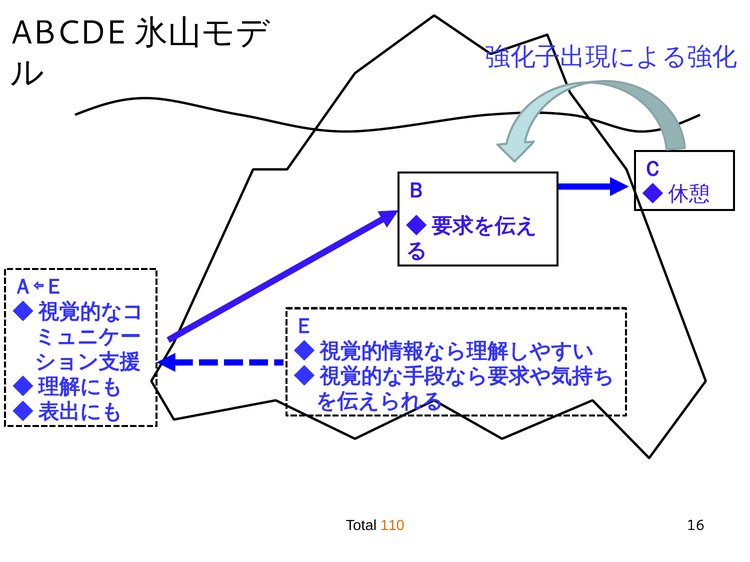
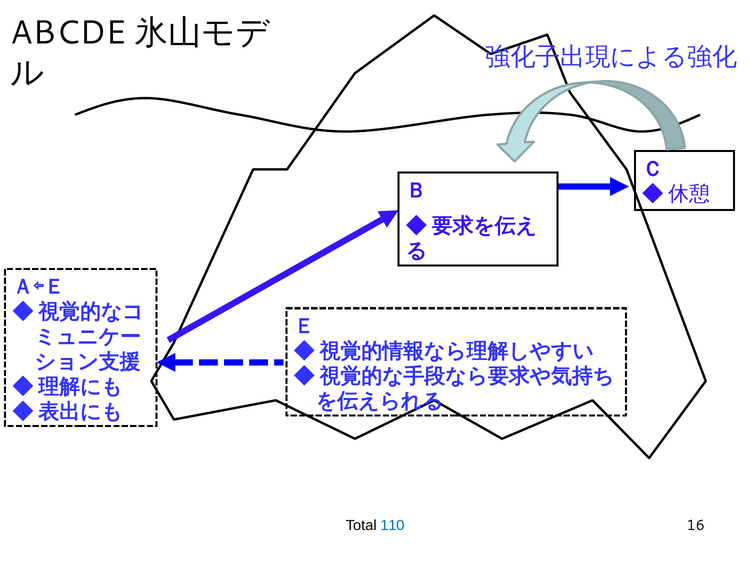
110 colour: orange -> blue
